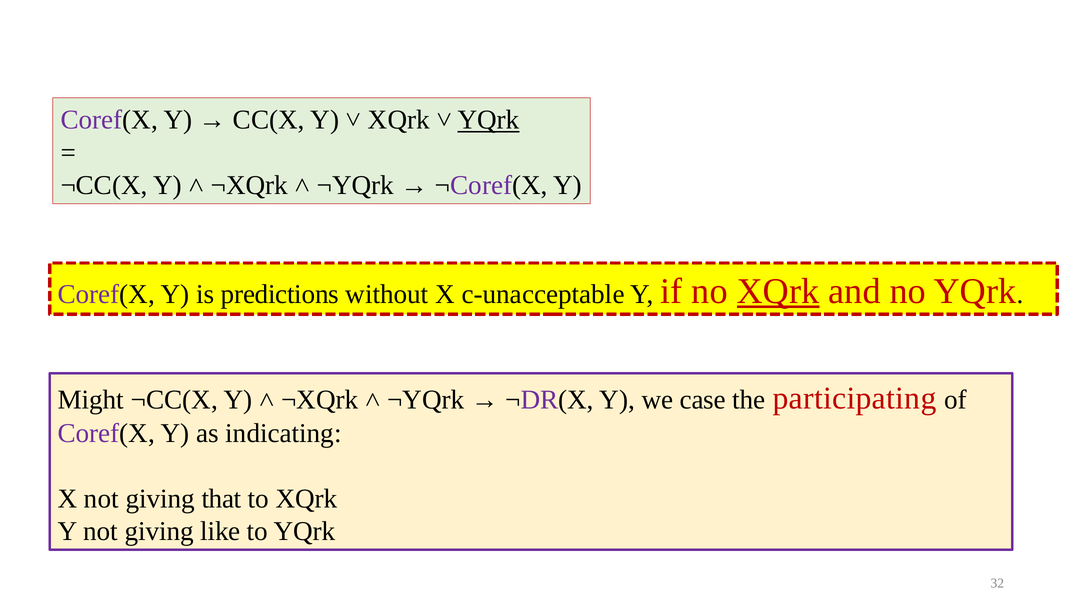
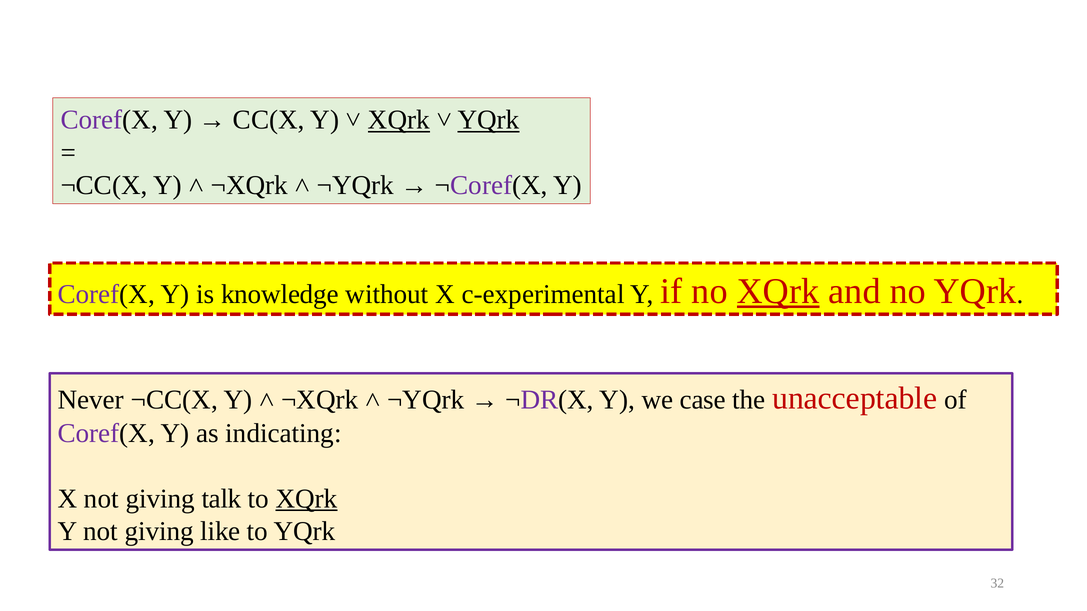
XQrk at (399, 120) underline: none -> present
predictions: predictions -> knowledge
c-unacceptable: c-unacceptable -> c-experimental
Might: Might -> Never
participating: participating -> unacceptable
that: that -> talk
XQrk at (307, 499) underline: none -> present
